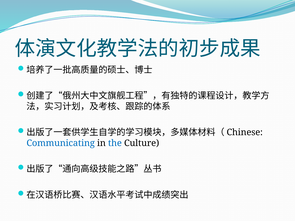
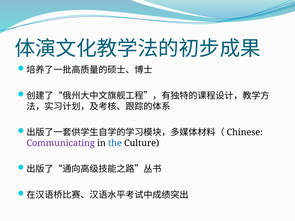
Communicating colour: blue -> purple
